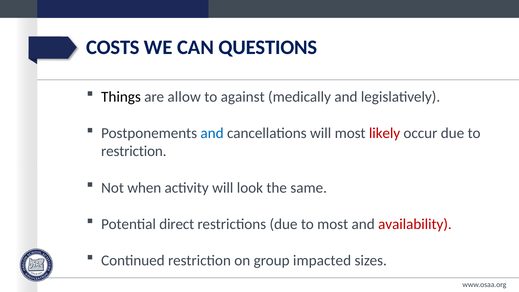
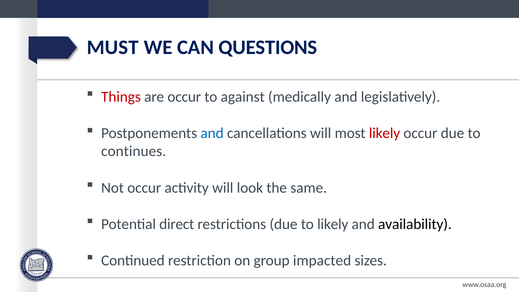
COSTS: COSTS -> MUST
Things colour: black -> red
are allow: allow -> occur
restriction at (134, 151): restriction -> continues
Not when: when -> occur
to most: most -> likely
availability colour: red -> black
